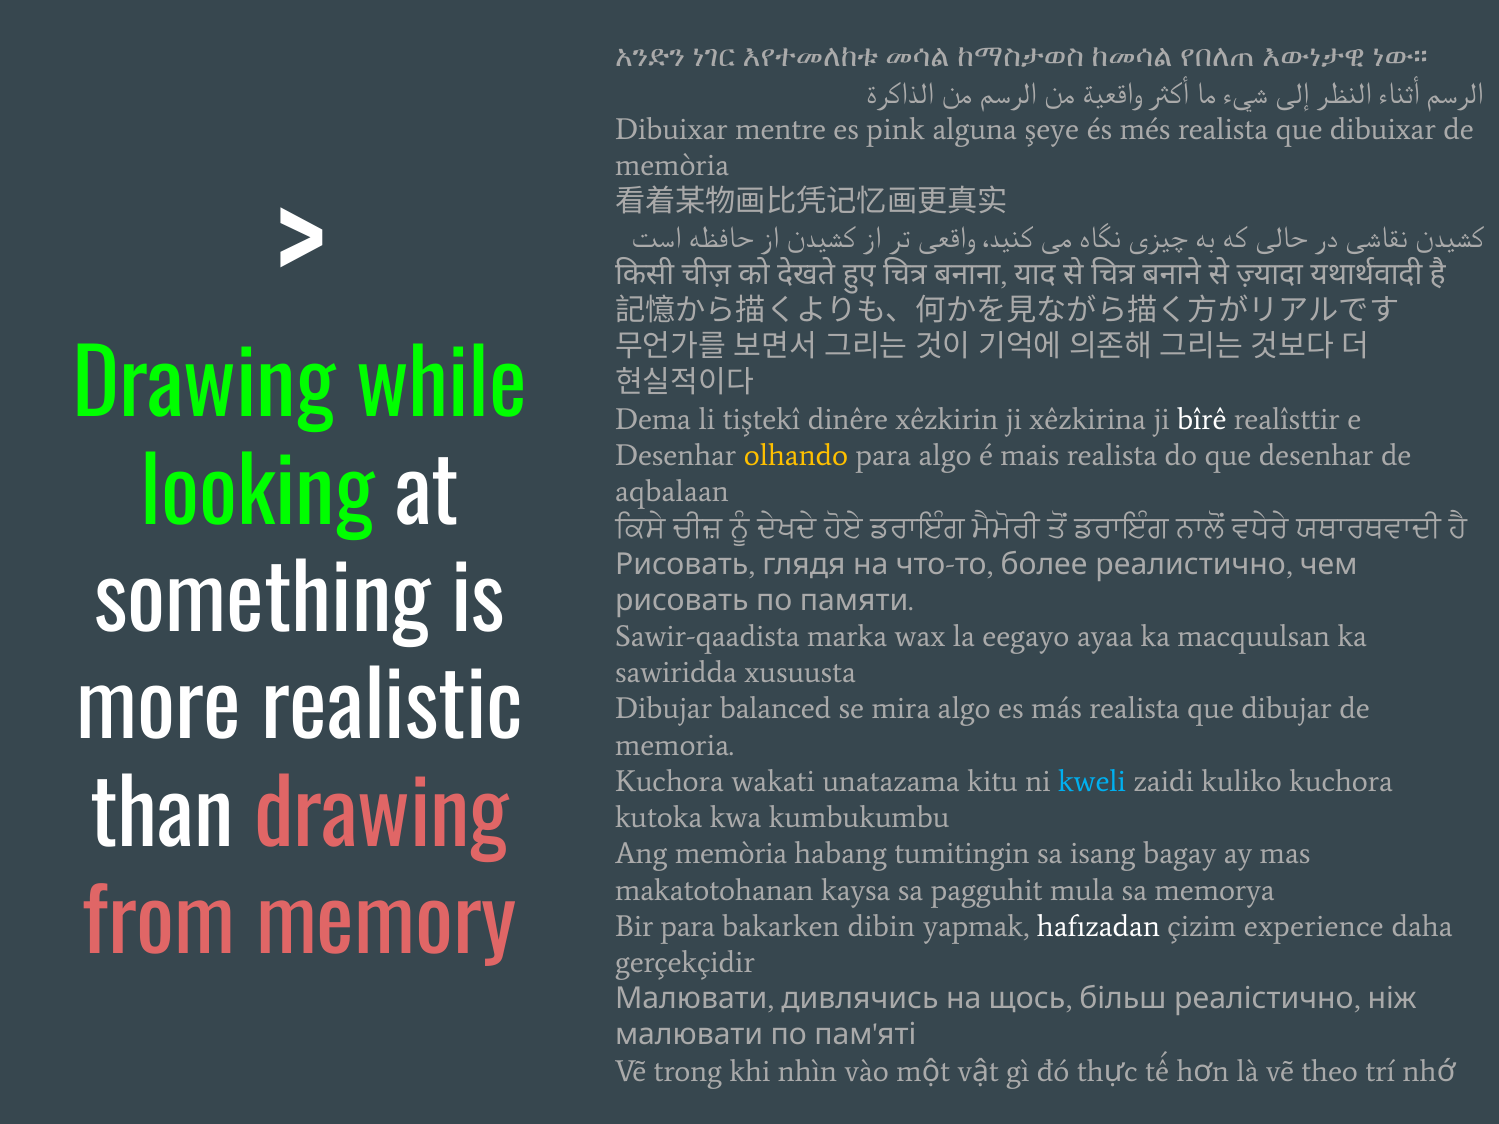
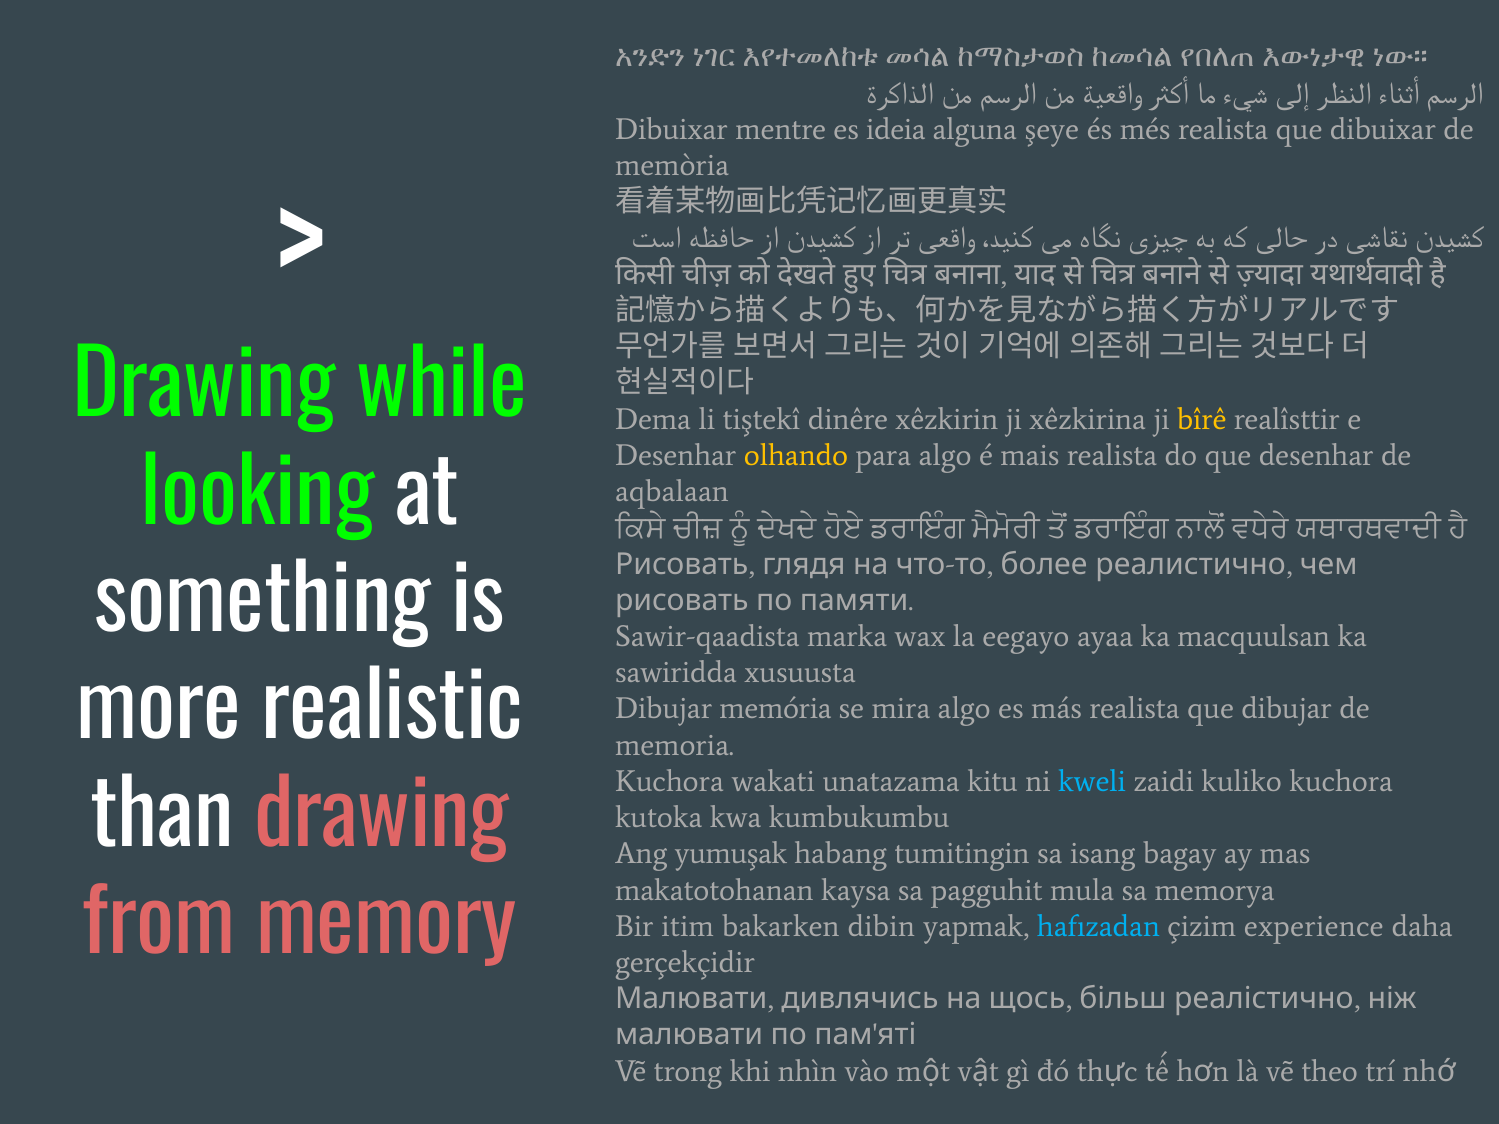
pink: pink -> ideia
bîrê colour: white -> yellow
balanced: balanced -> memória
Ang memòria: memòria -> yumuşak
Bir para: para -> itim
hafızadan colour: white -> light blue
